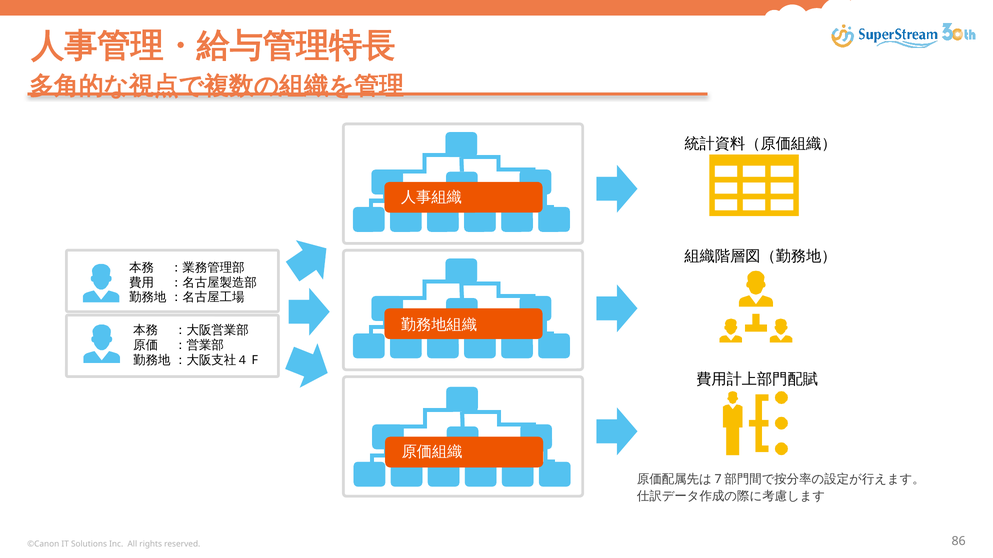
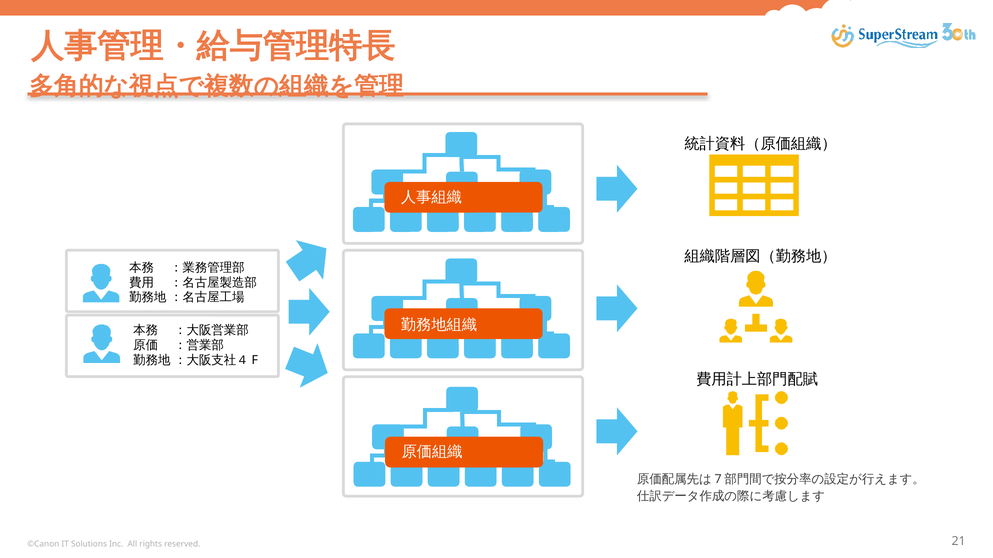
86: 86 -> 21
